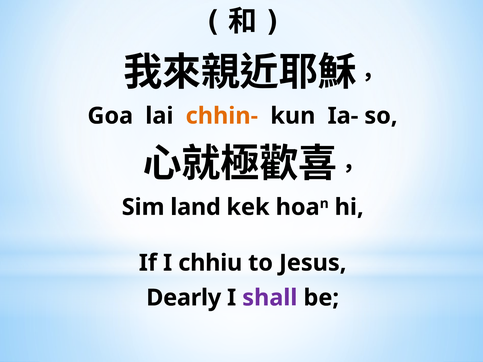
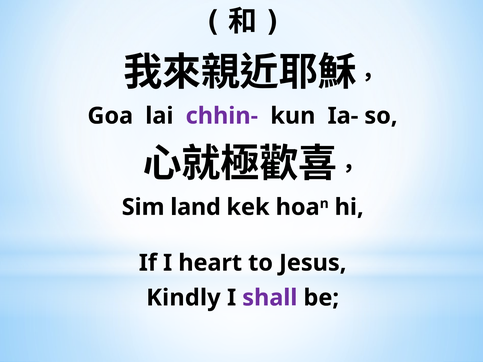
chhin- colour: orange -> purple
chhiu: chhiu -> heart
Dearly: Dearly -> Kindly
